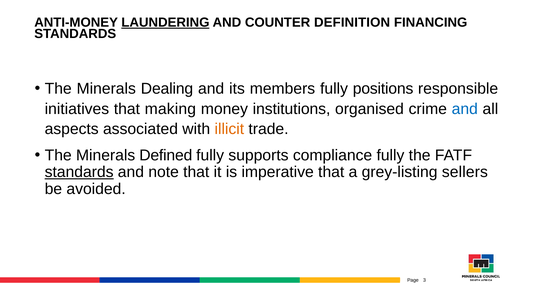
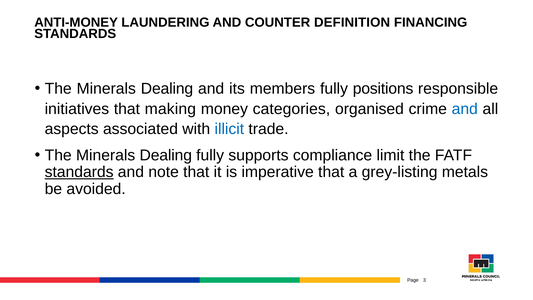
LAUNDERING underline: present -> none
institutions: institutions -> categories
illicit colour: orange -> blue
Defined at (166, 155): Defined -> Dealing
compliance fully: fully -> limit
sellers: sellers -> metals
